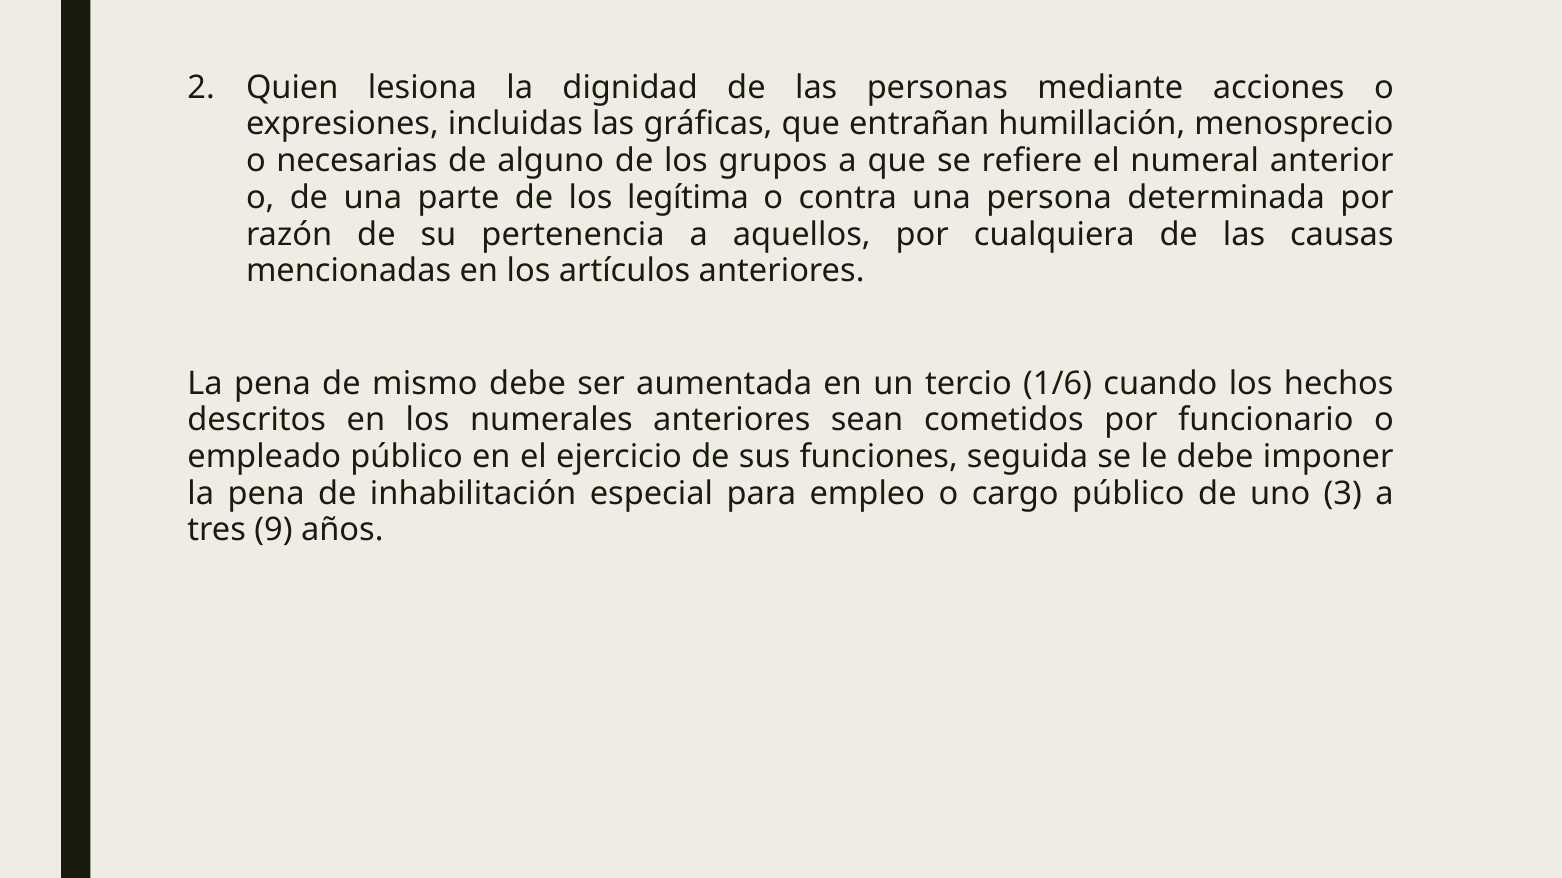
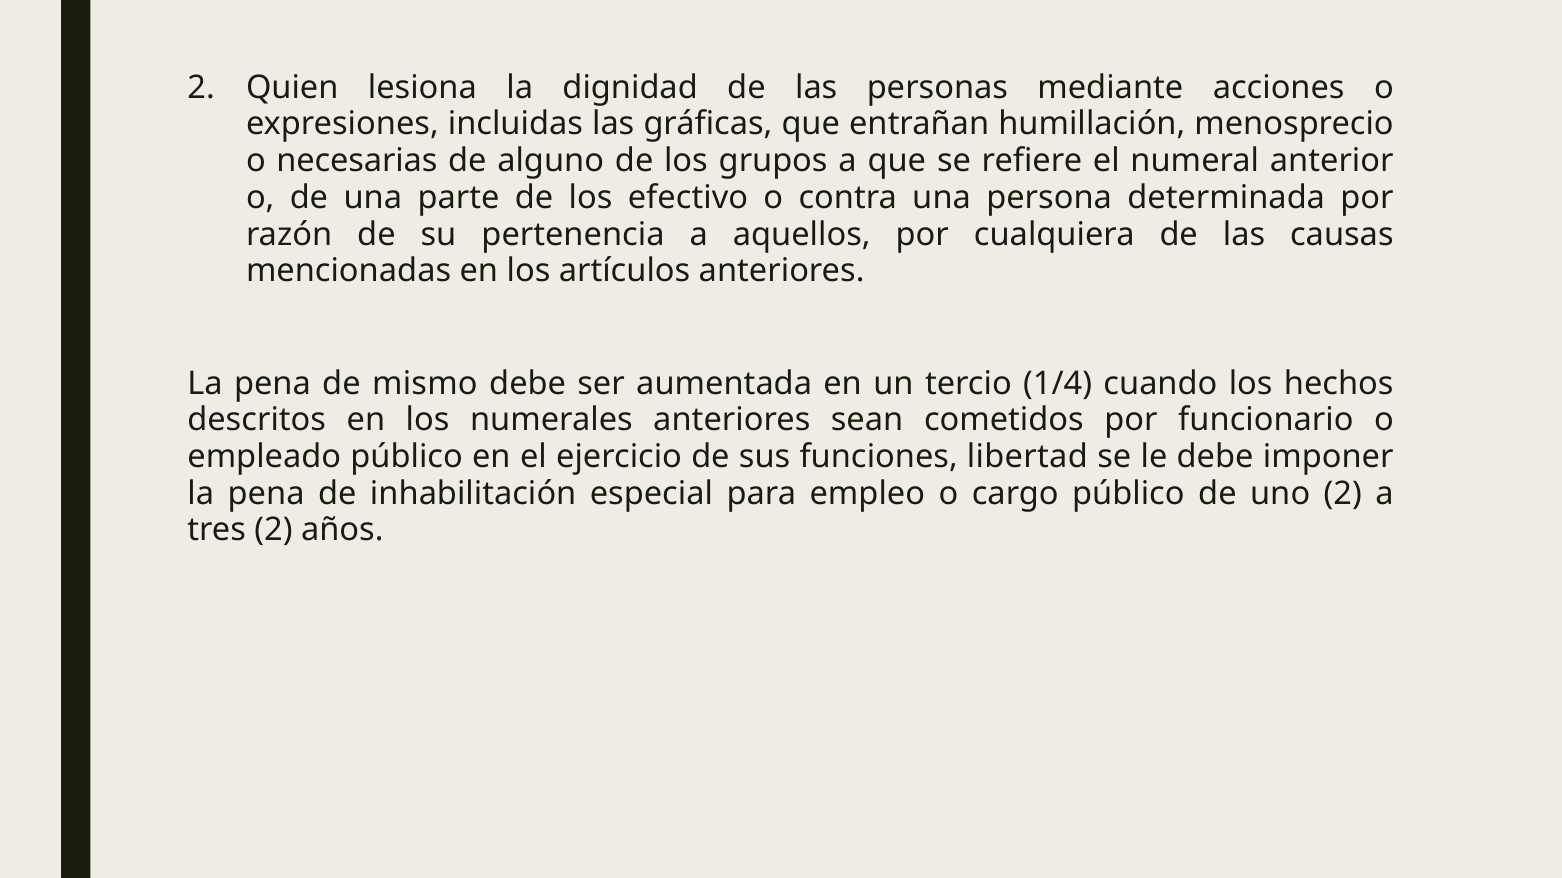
legítima: legítima -> efectivo
1/6: 1/6 -> 1/4
seguida: seguida -> libertad
uno 3: 3 -> 2
tres 9: 9 -> 2
